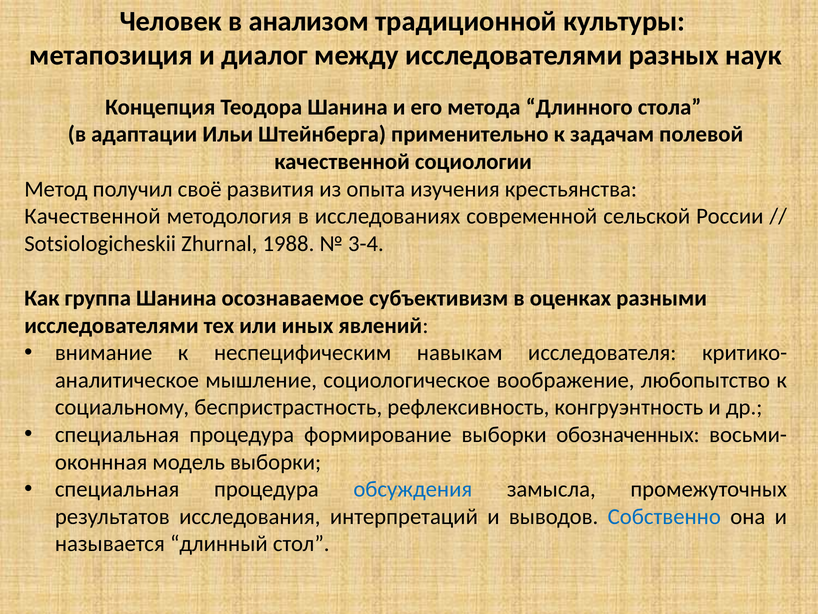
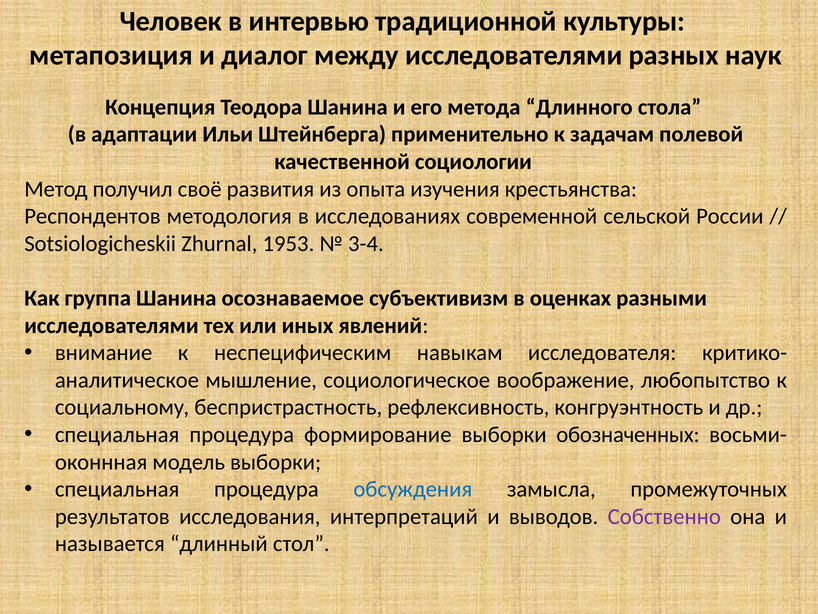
анализом: анализом -> интервью
Качественной at (92, 216): Качественной -> Респондентов
1988: 1988 -> 1953
Собственно colour: blue -> purple
